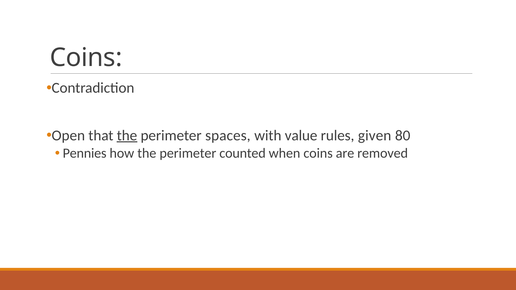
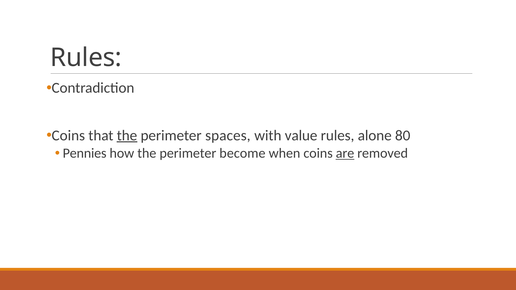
Coins at (86, 58): Coins -> Rules
Open at (68, 136): Open -> Coins
given: given -> alone
counted: counted -> become
are underline: none -> present
